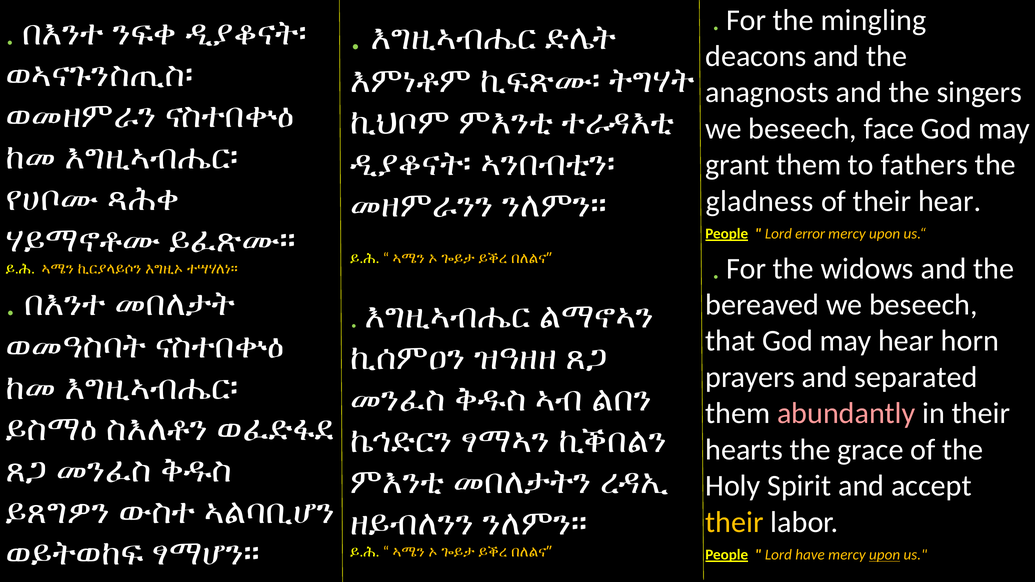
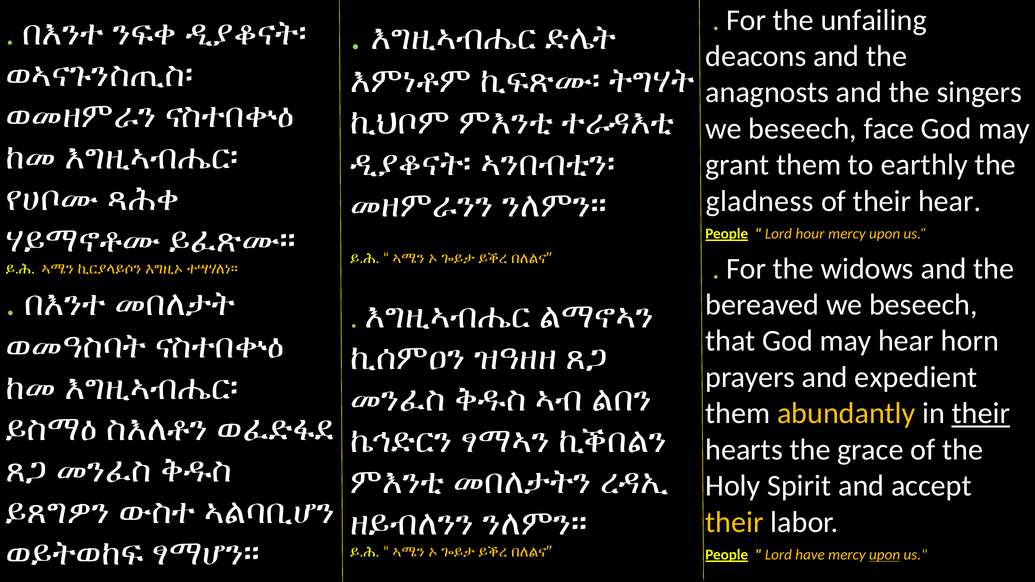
mingling: mingling -> unfailing
fathers: fathers -> earthly
error: error -> hour
separated: separated -> expedient
abundantly colour: pink -> yellow
their at (981, 414) underline: none -> present
